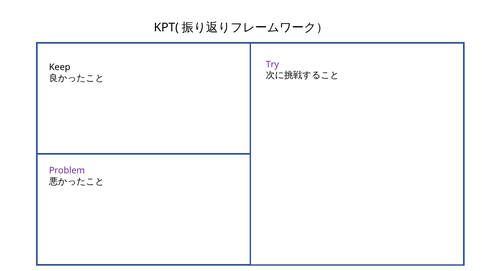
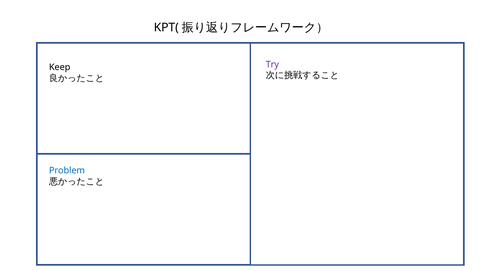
Problem colour: purple -> blue
